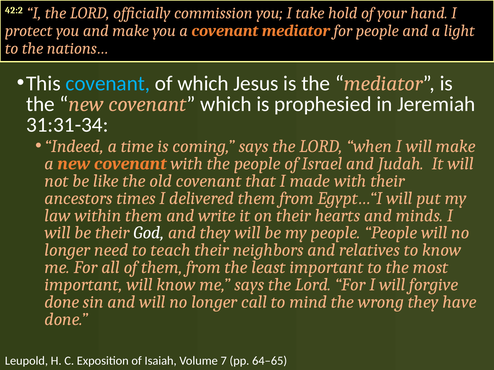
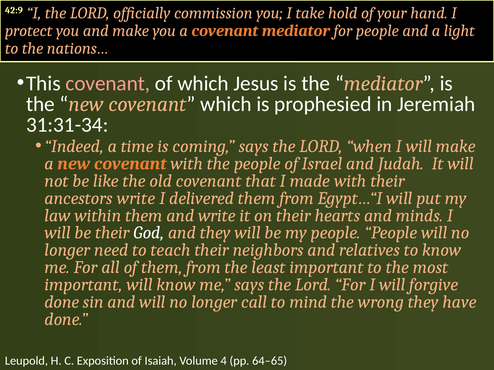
42:2: 42:2 -> 42:9
covenant at (108, 84) colour: light blue -> pink
ancestors times: times -> write
7: 7 -> 4
